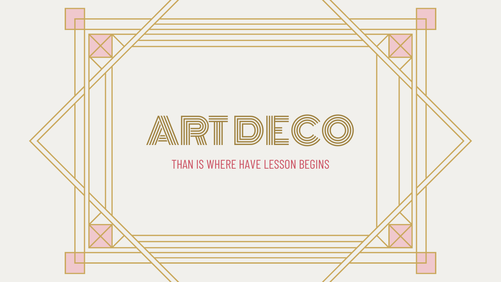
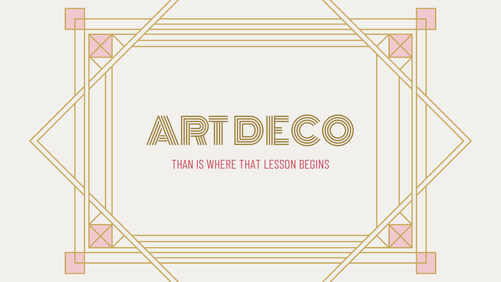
HAVE: HAVE -> THAT
